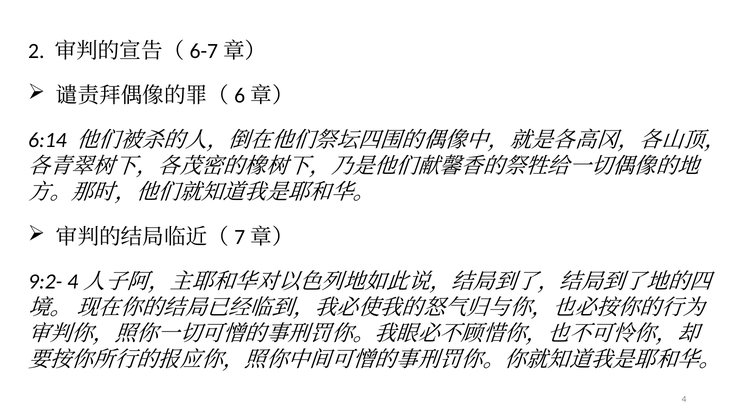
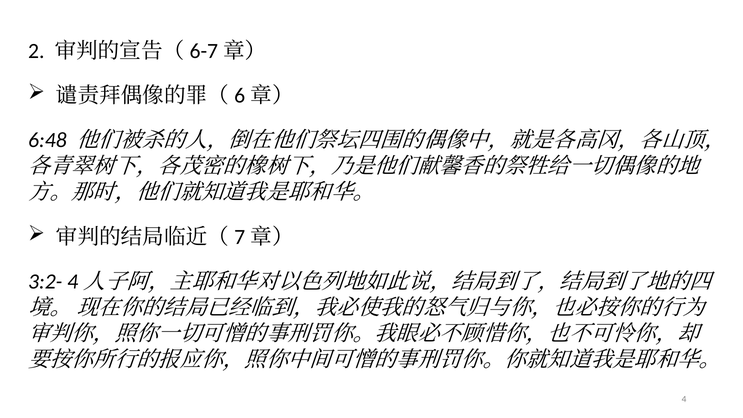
6:14: 6:14 -> 6:48
9:2-: 9:2- -> 3:2-
